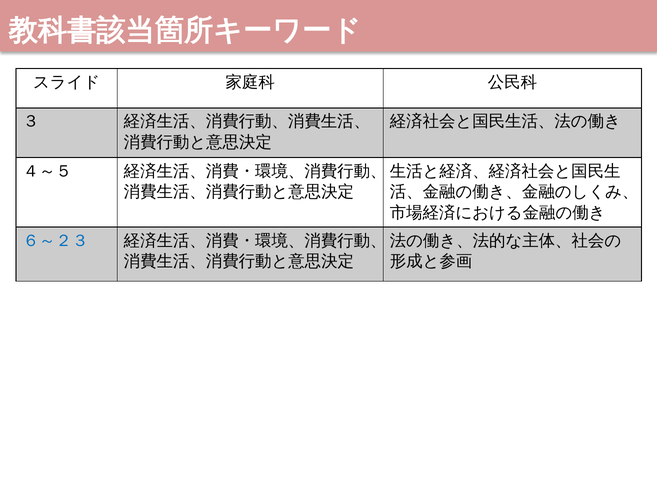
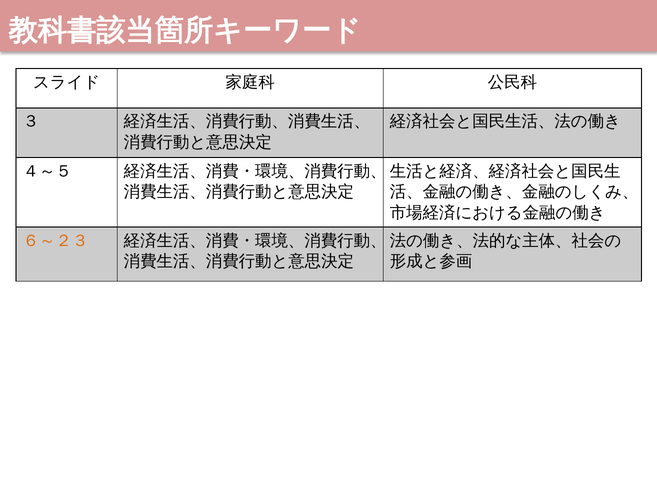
６～２３ colour: blue -> orange
